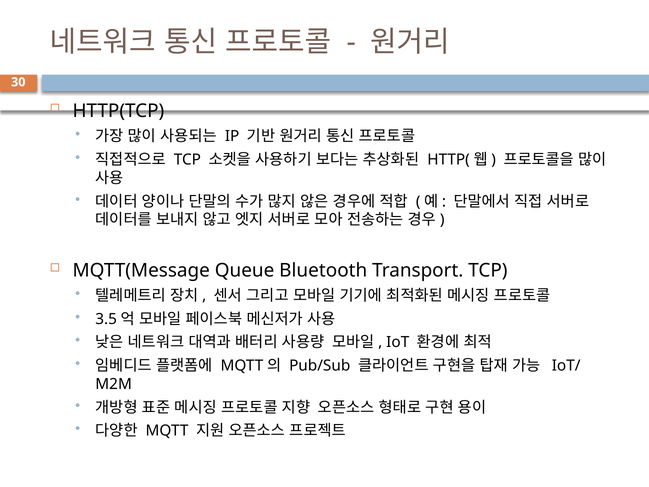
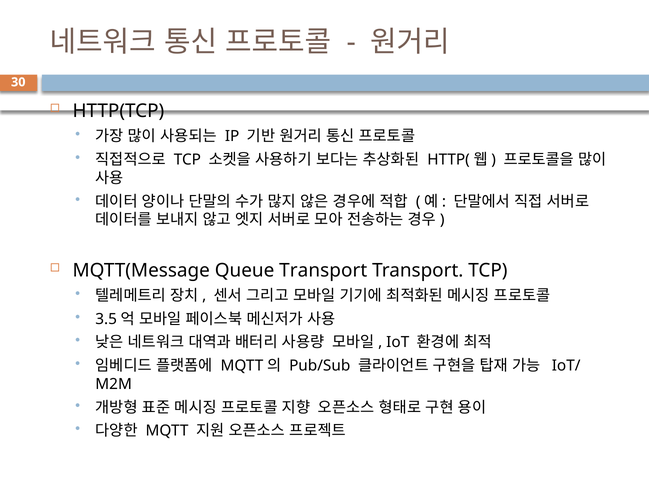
Queue Bluetooth: Bluetooth -> Transport
